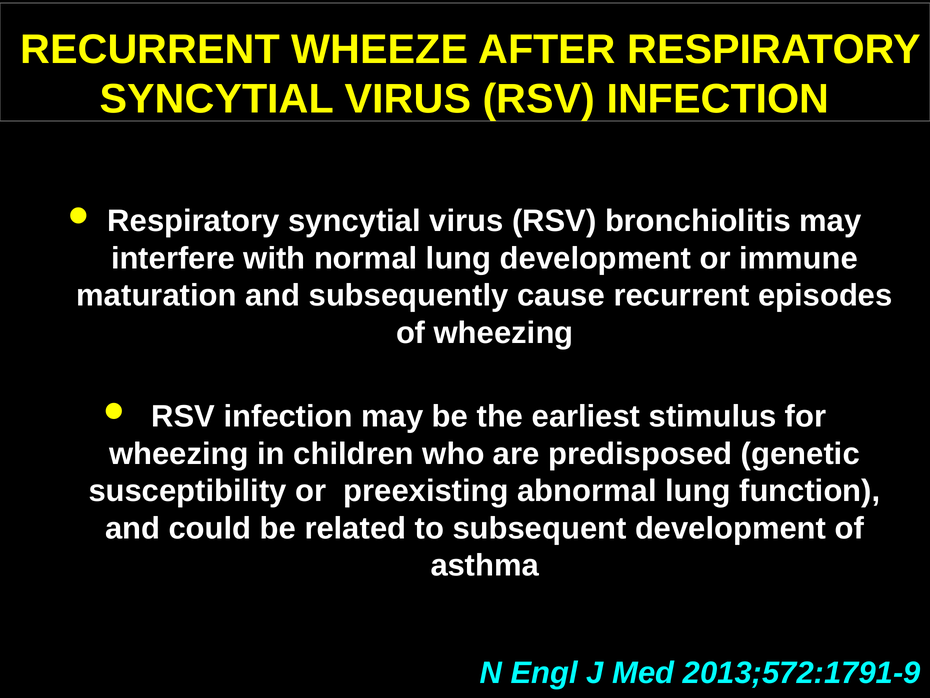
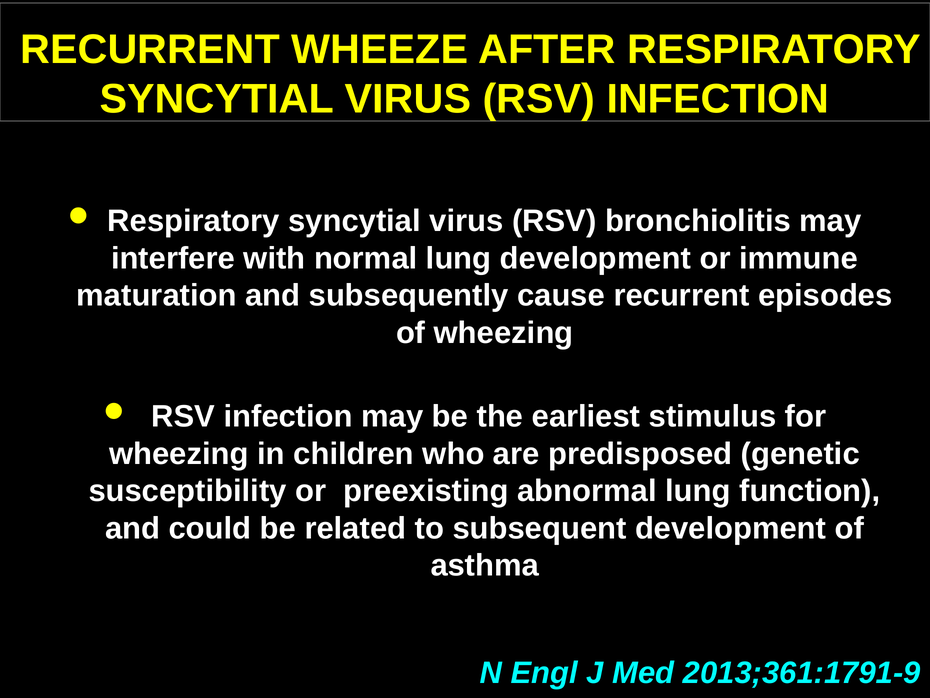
2013;572:1791-9: 2013;572:1791-9 -> 2013;361:1791-9
